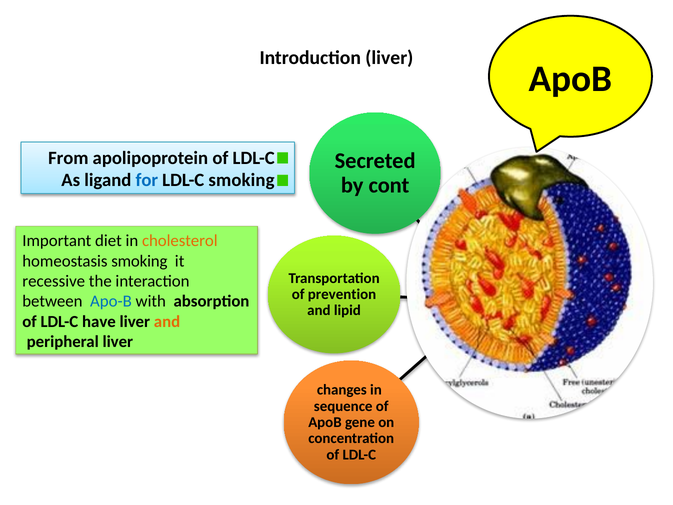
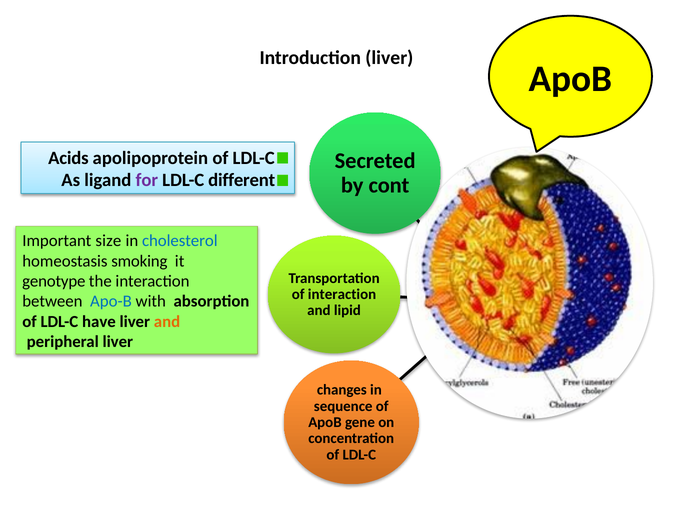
From: From -> Acids
for colour: blue -> purple
LDL-C smoking: smoking -> different
diet: diet -> size
cholesterol colour: orange -> blue
recessive: recessive -> genotype
of prevention: prevention -> interaction
